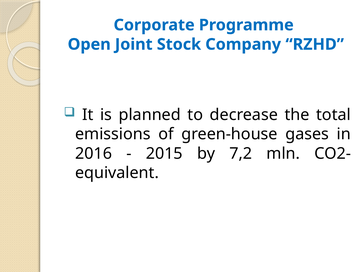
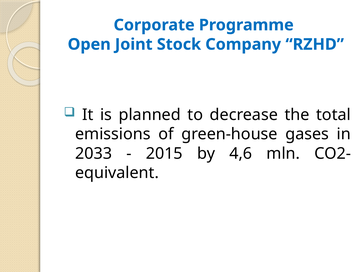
2016: 2016 -> 2033
7,2: 7,2 -> 4,6
